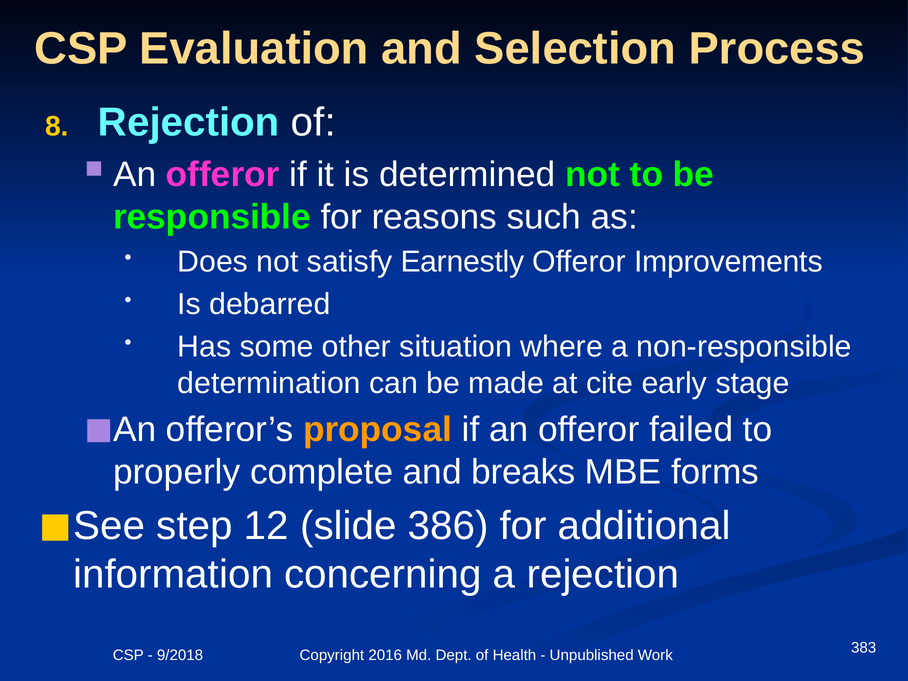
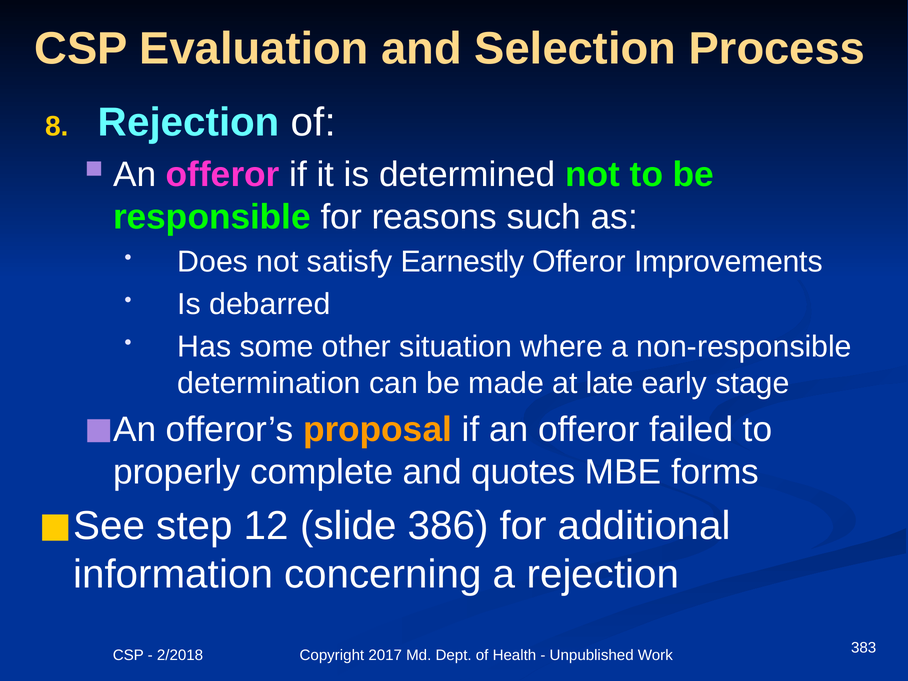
cite: cite -> late
breaks: breaks -> quotes
9/2018: 9/2018 -> 2/2018
2016: 2016 -> 2017
